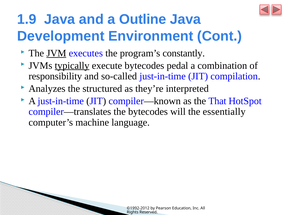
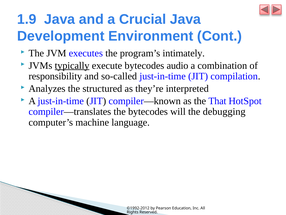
Outline: Outline -> Crucial
JVM underline: present -> none
constantly: constantly -> intimately
pedal: pedal -> audio
essentially: essentially -> debugging
